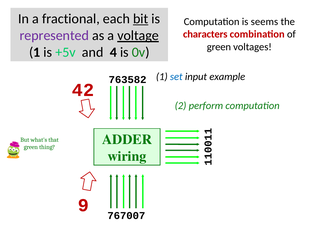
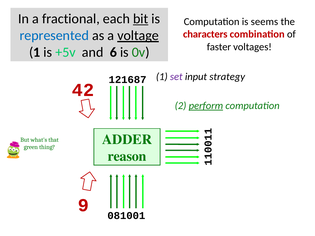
represented colour: purple -> blue
green at (219, 47): green -> faster
4: 4 -> 6
set colour: blue -> purple
example: example -> strategy
763582: 763582 -> 121687
perform underline: none -> present
wiring: wiring -> reason
767007: 767007 -> 081001
